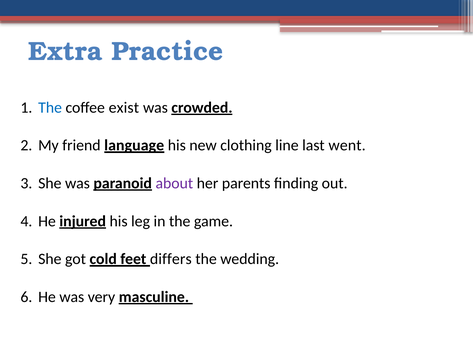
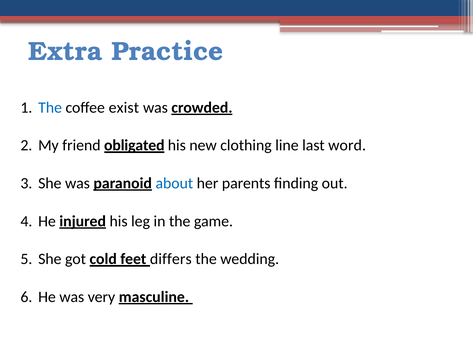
language: language -> obligated
went: went -> word
about colour: purple -> blue
